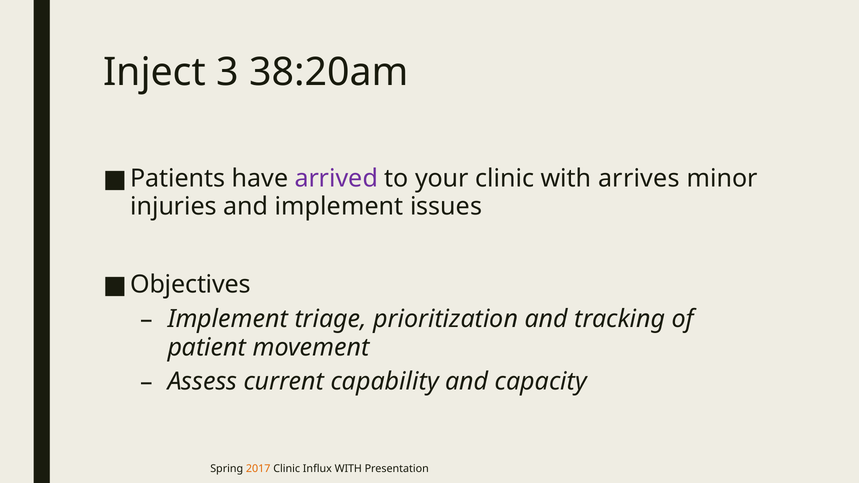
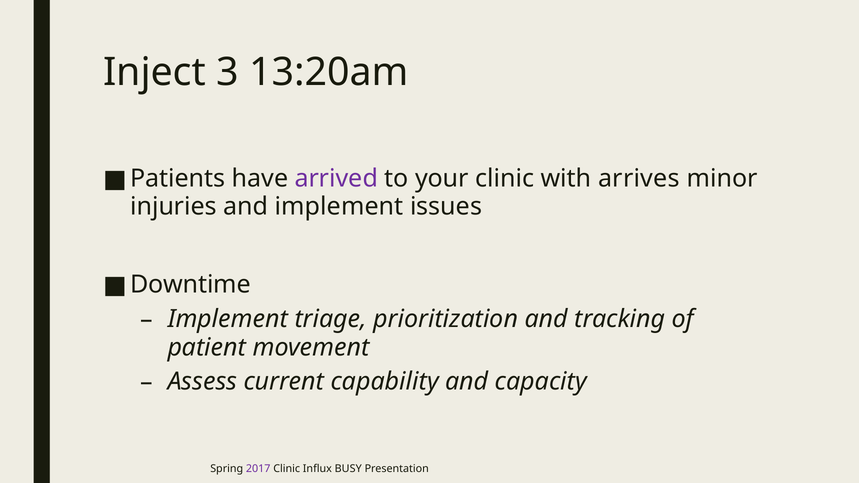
38:20am: 38:20am -> 13:20am
Objectives: Objectives -> Downtime
2017 colour: orange -> purple
Influx WITH: WITH -> BUSY
